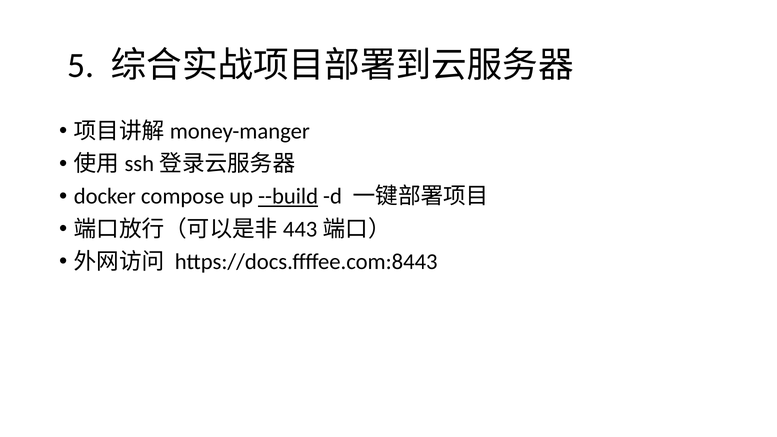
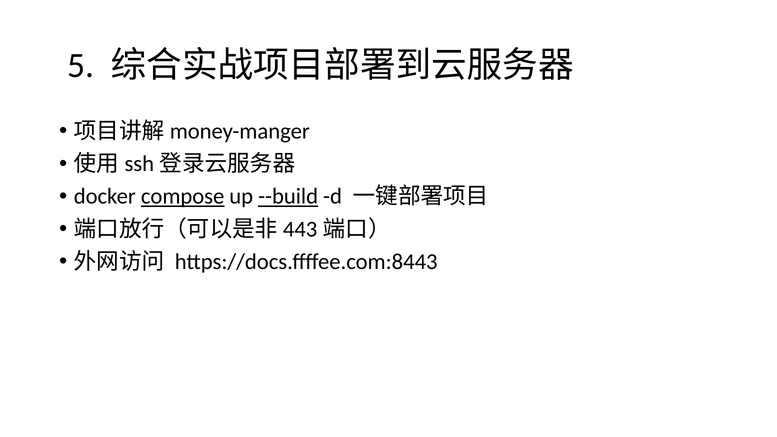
compose underline: none -> present
